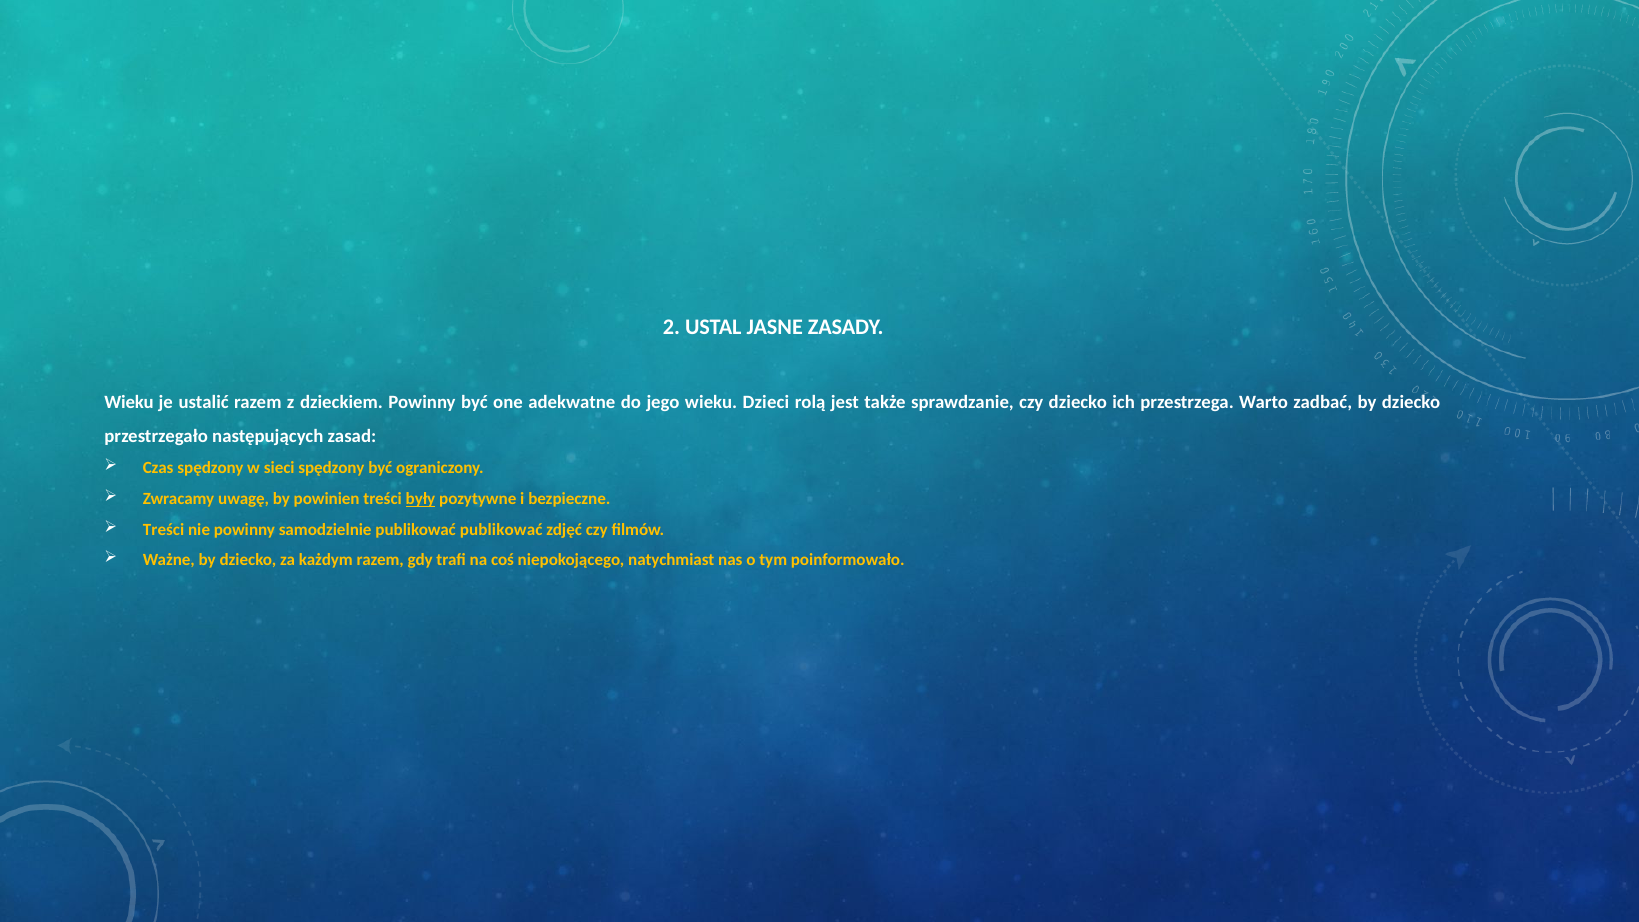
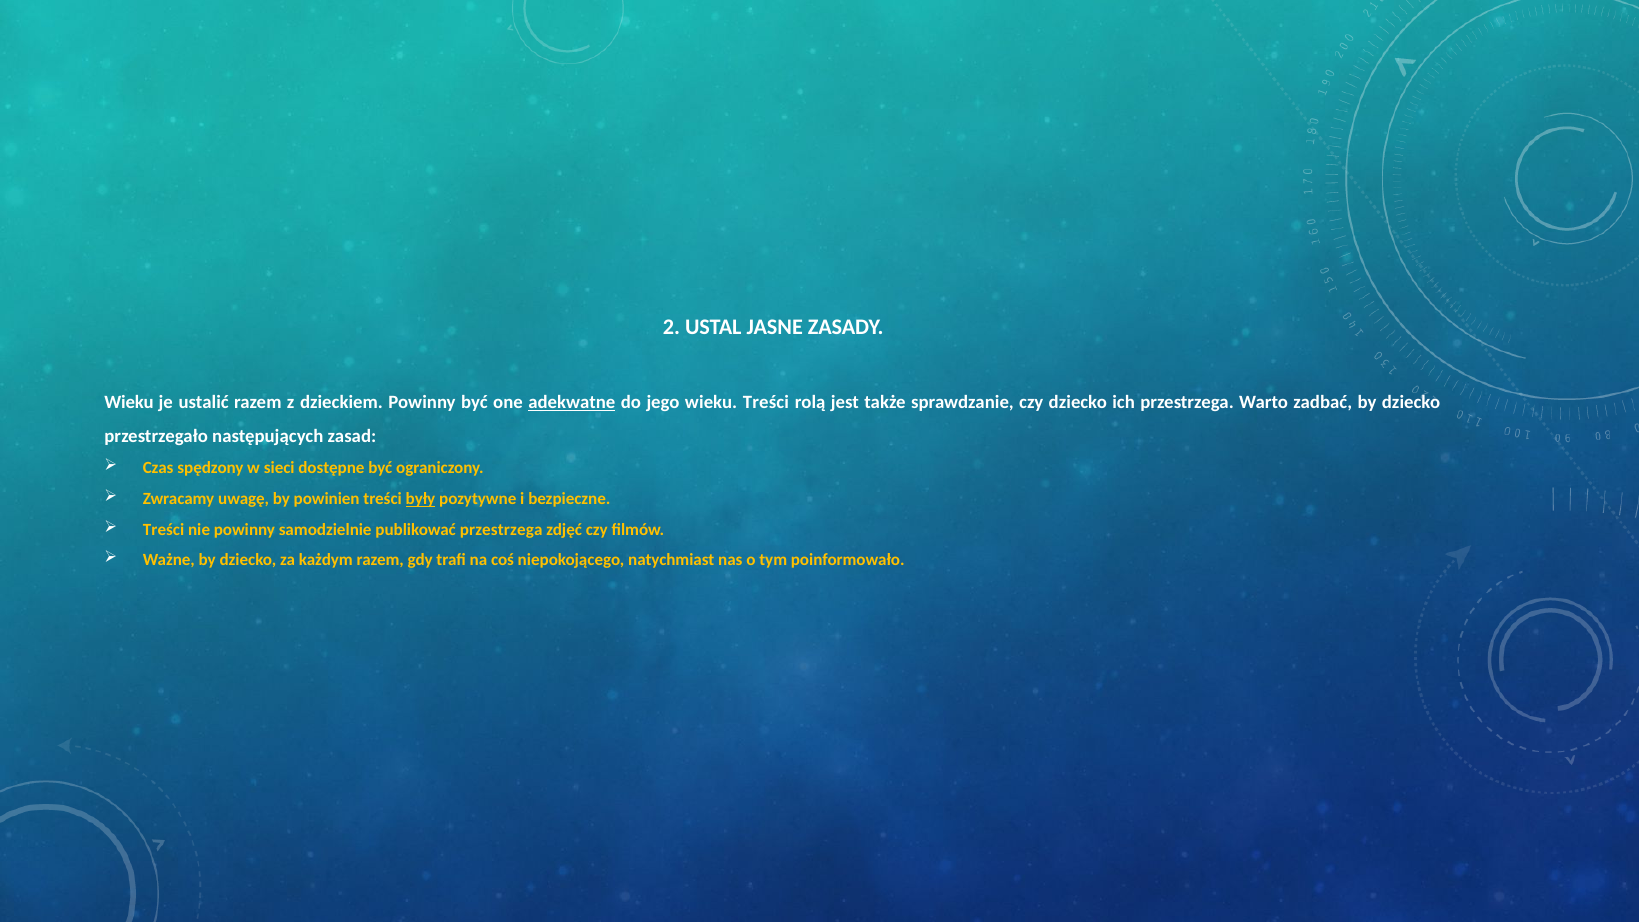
adekwatne underline: none -> present
wieku Dzieci: Dzieci -> Treści
sieci spędzony: spędzony -> dostępne
publikować publikować: publikować -> przestrzega
